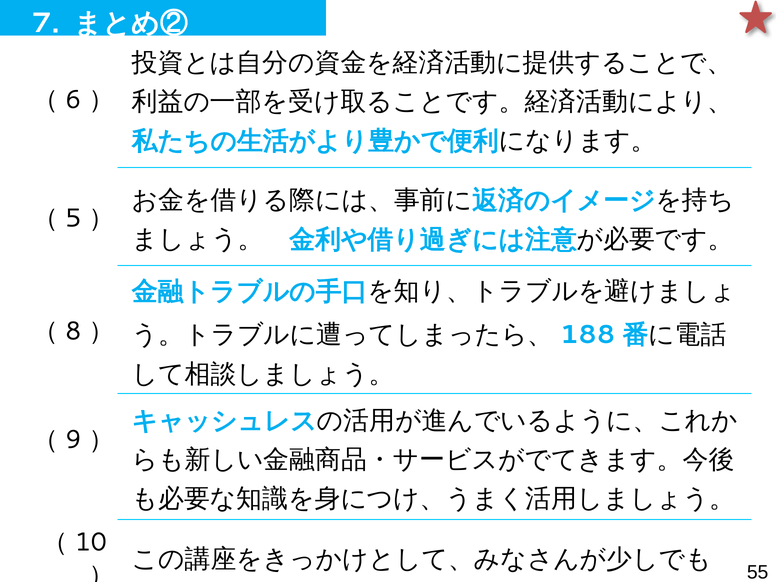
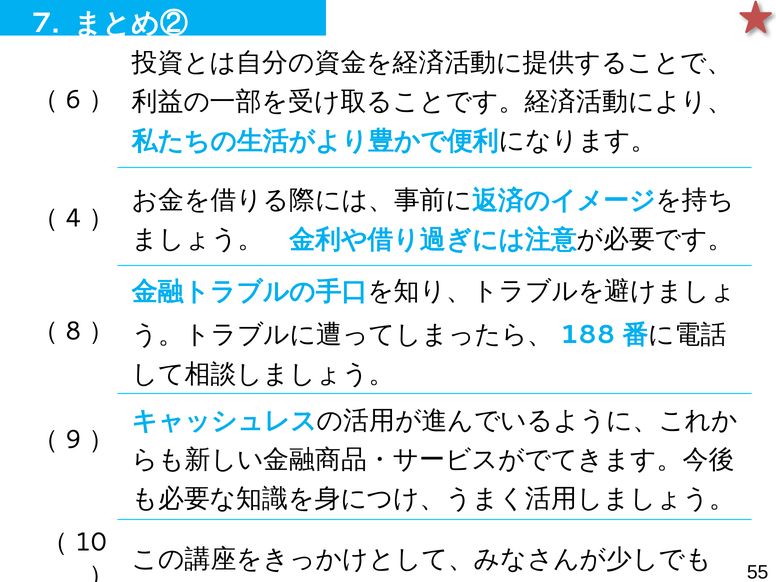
5: 5 -> 4
